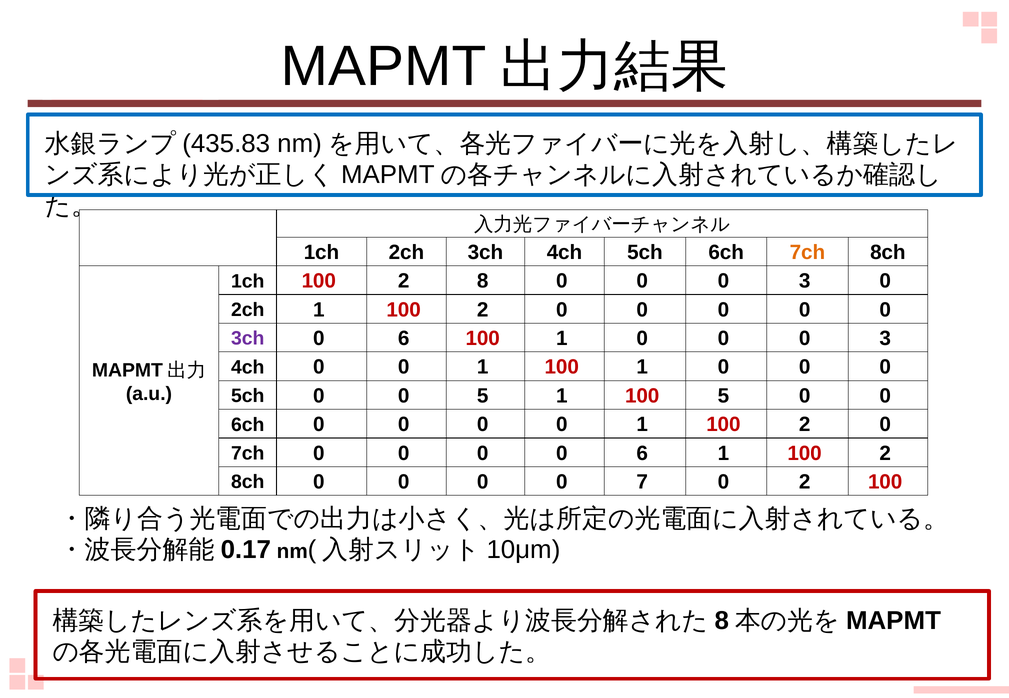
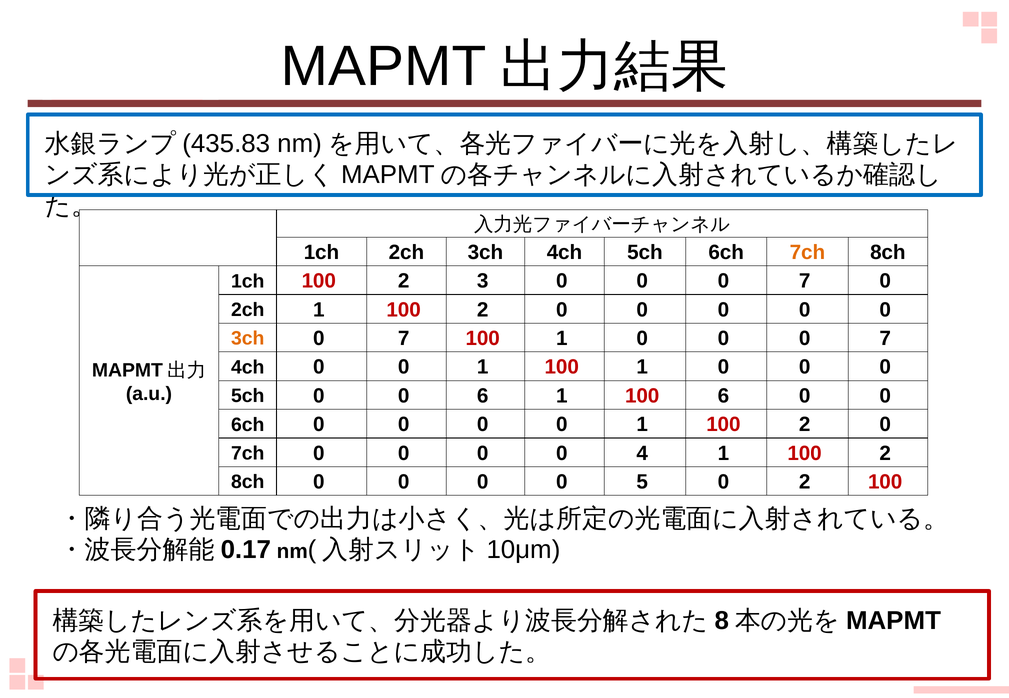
8: 8 -> 3
3 at (805, 281): 3 -> 7
3ch at (248, 339) colour: purple -> orange
6 at (404, 339): 6 -> 7
3 at (885, 339): 3 -> 7
0 5: 5 -> 6
100 5: 5 -> 6
0 0 6: 6 -> 4
7: 7 -> 5
